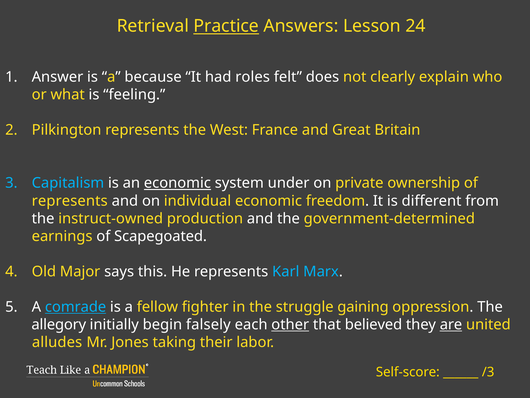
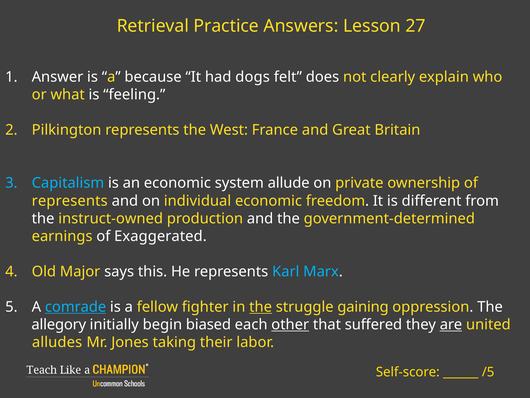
Practice underline: present -> none
24: 24 -> 27
roles: roles -> dogs
economic at (177, 183) underline: present -> none
under: under -> allude
Scapegoated: Scapegoated -> Exaggerated
the at (261, 307) underline: none -> present
falsely: falsely -> biased
believed: believed -> suffered
/3: /3 -> /5
